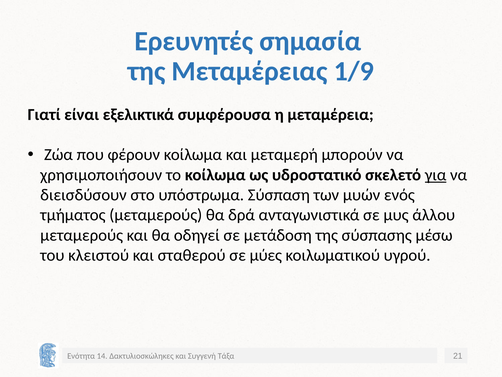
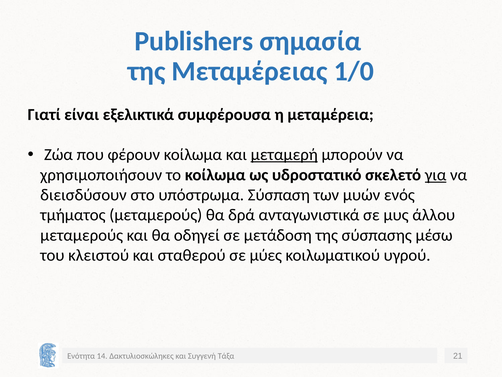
Ερευνητές: Ερευνητές -> Publishers
1/9: 1/9 -> 1/0
μεταμερή underline: none -> present
